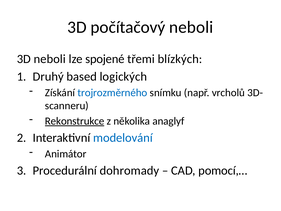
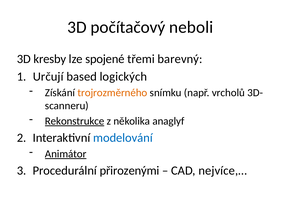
3D neboli: neboli -> kresby
blízkých: blízkých -> barevný
Druhý: Druhý -> Určují
trojrozměrného colour: blue -> orange
Animátor underline: none -> present
dohromady: dohromady -> přirozenými
pomocí,…: pomocí,… -> nejvíce,…
